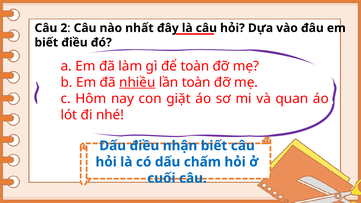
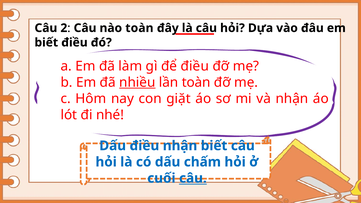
nào nhất: nhất -> toàn
để toàn: toàn -> điều
và quan: quan -> nhận
câu at (193, 178) underline: none -> present
